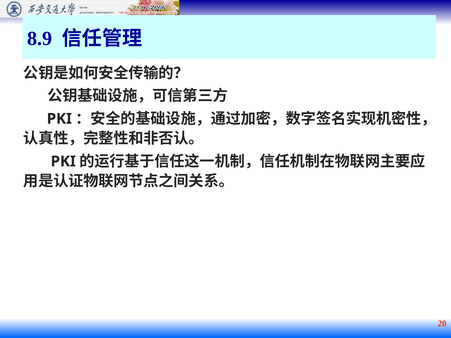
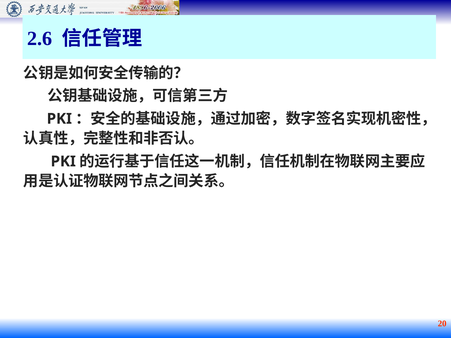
8.9: 8.9 -> 2.6
